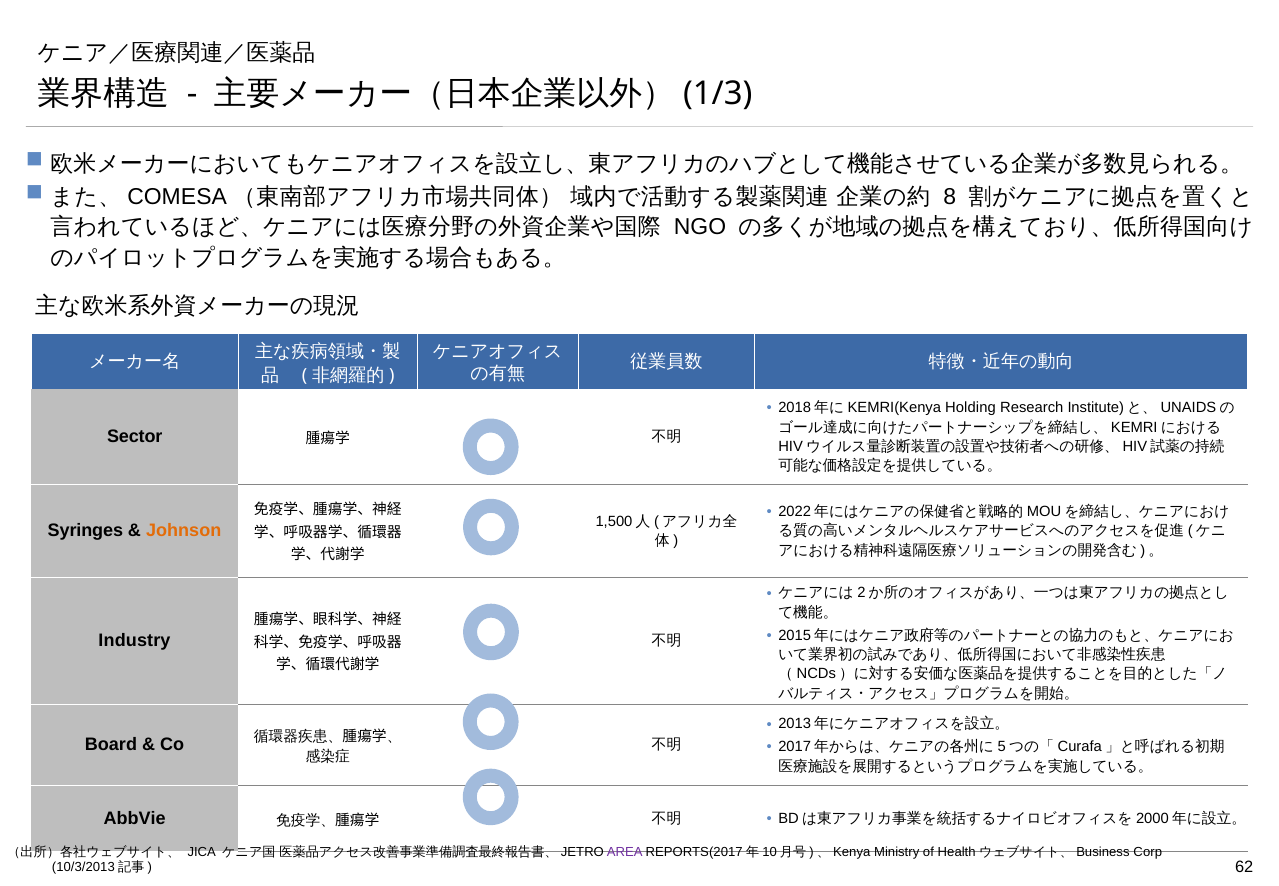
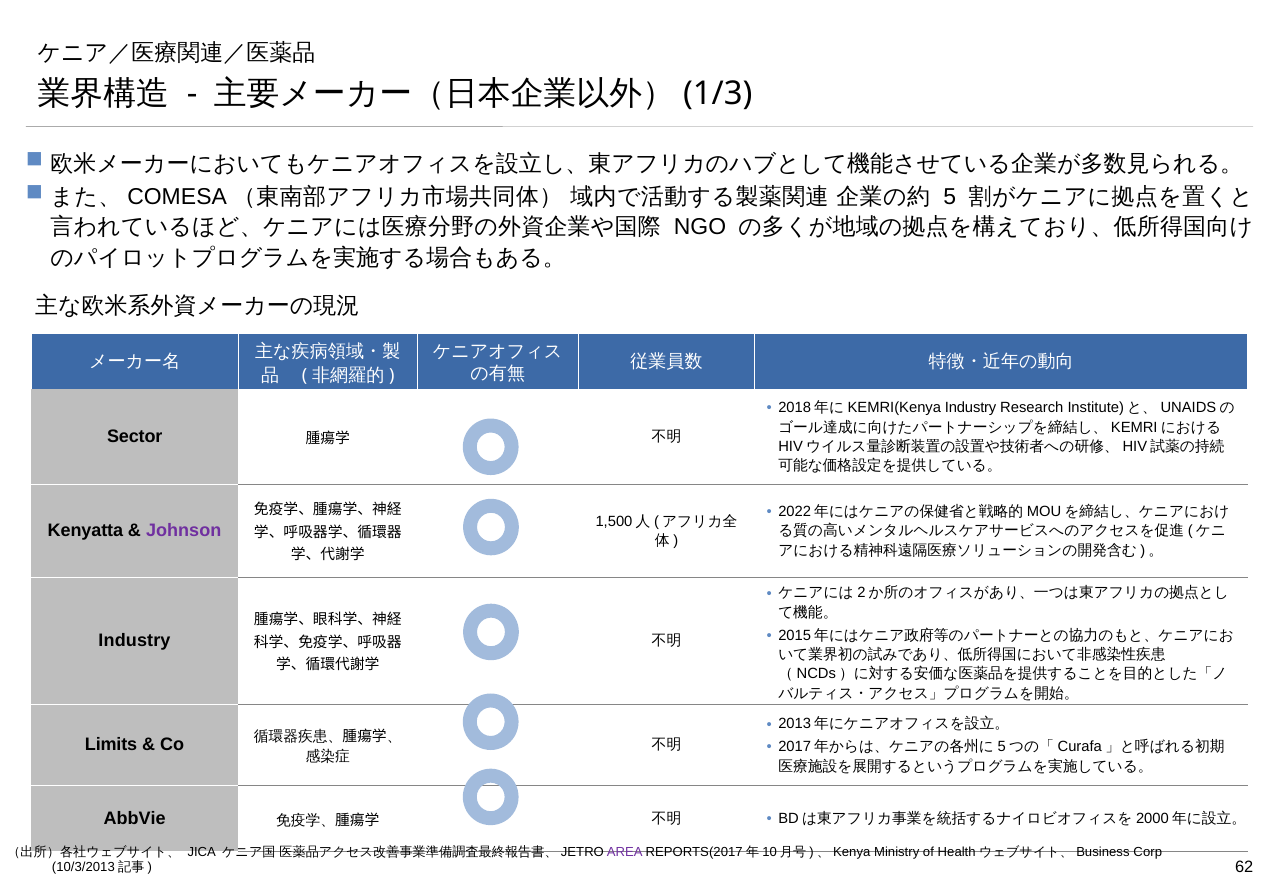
8: 8 -> 5
Holding at (971, 408): Holding -> Industry
Syringes: Syringes -> Kenyatta
Johnson colour: orange -> purple
Board: Board -> Limits
